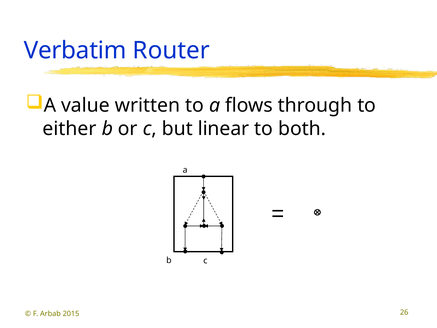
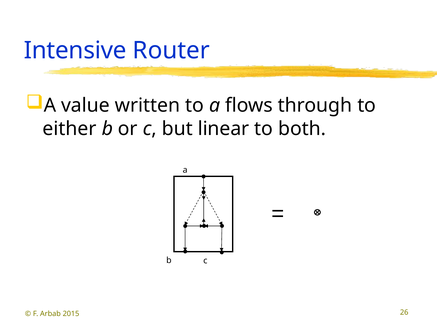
Verbatim: Verbatim -> Intensive
